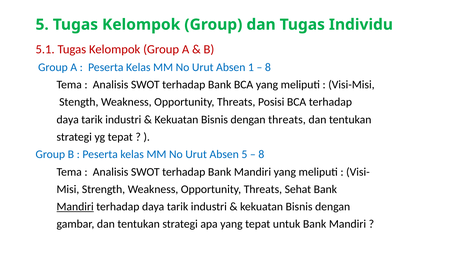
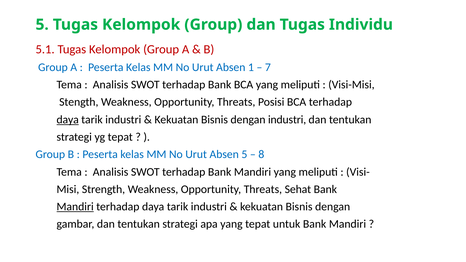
8 at (268, 67): 8 -> 7
daya at (68, 120) underline: none -> present
dengan threats: threats -> industri
